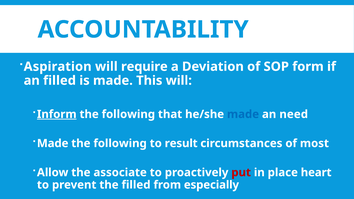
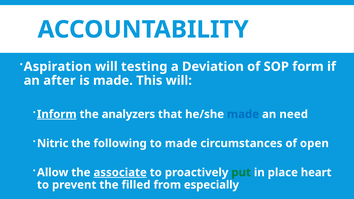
require: require -> testing
an filled: filled -> after
following at (128, 114): following -> analyzers
Made at (53, 143): Made -> Nitric
to result: result -> made
most: most -> open
associate underline: none -> present
put colour: red -> green
